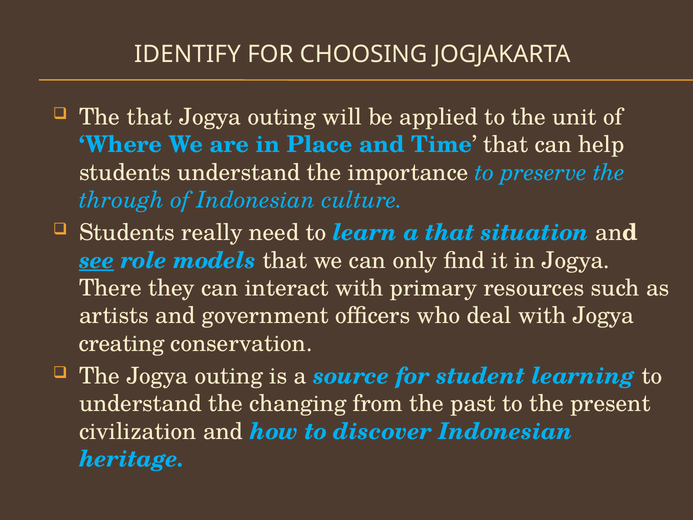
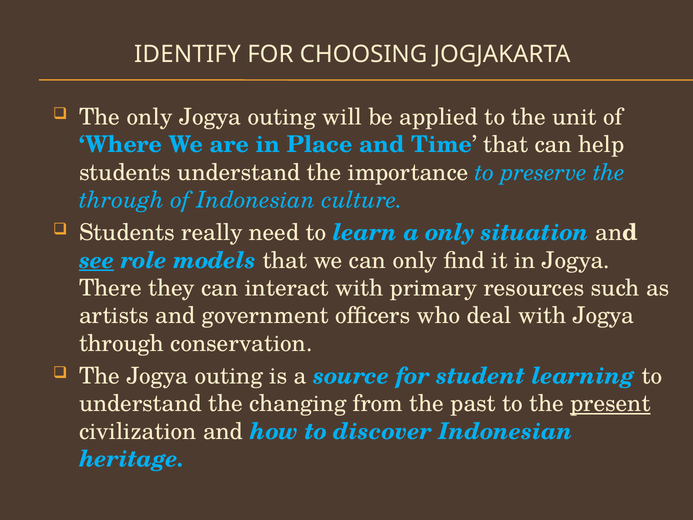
The that: that -> only
a that: that -> only
creating at (122, 343): creating -> through
present underline: none -> present
